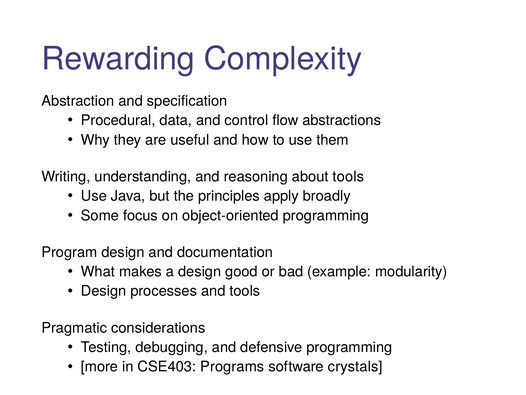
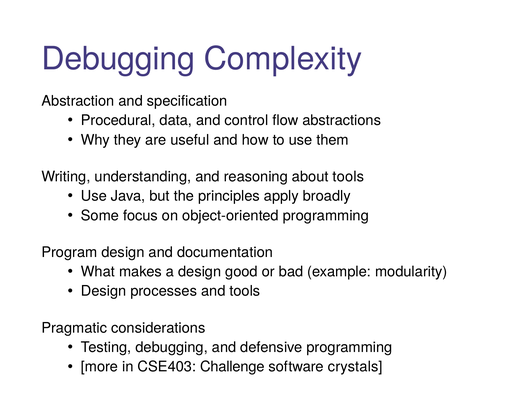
Rewarding at (118, 59): Rewarding -> Debugging
Programs: Programs -> Challenge
